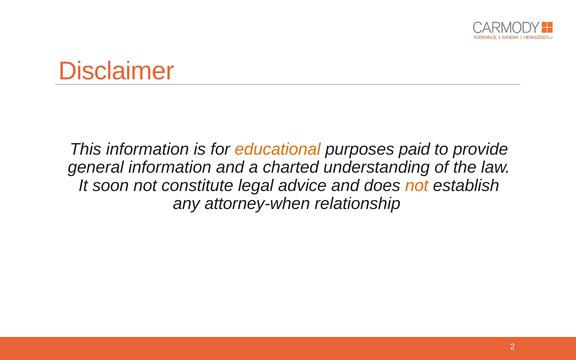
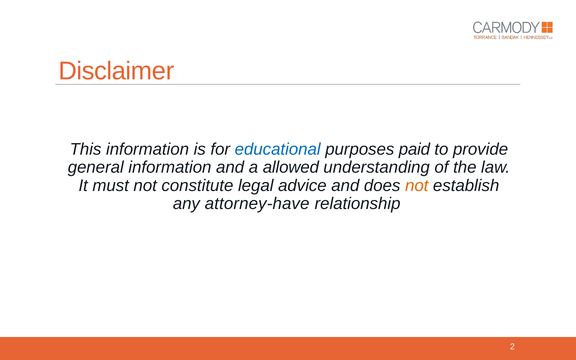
educational colour: orange -> blue
charted: charted -> allowed
soon: soon -> must
attorney-when: attorney-when -> attorney-have
